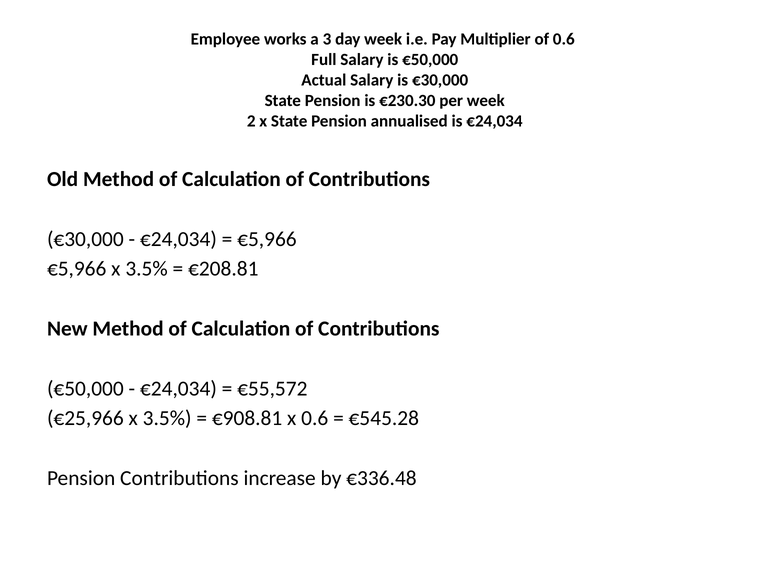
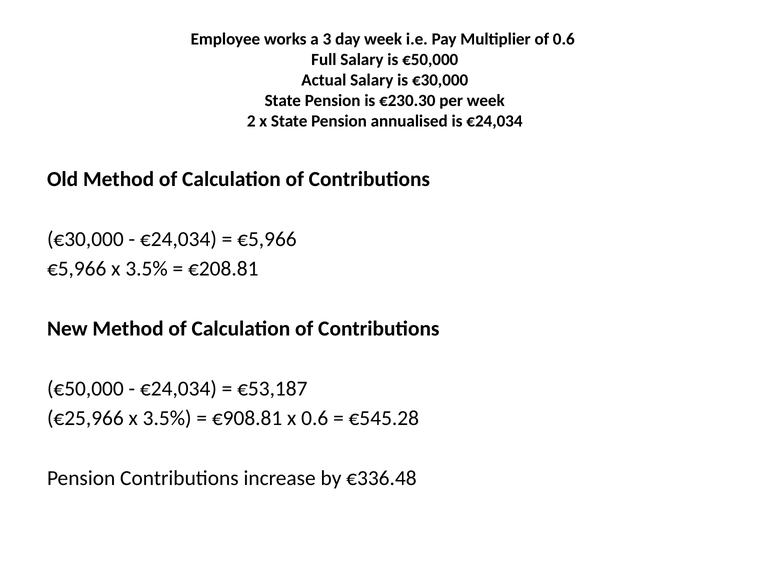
€55,572: €55,572 -> €53,187
